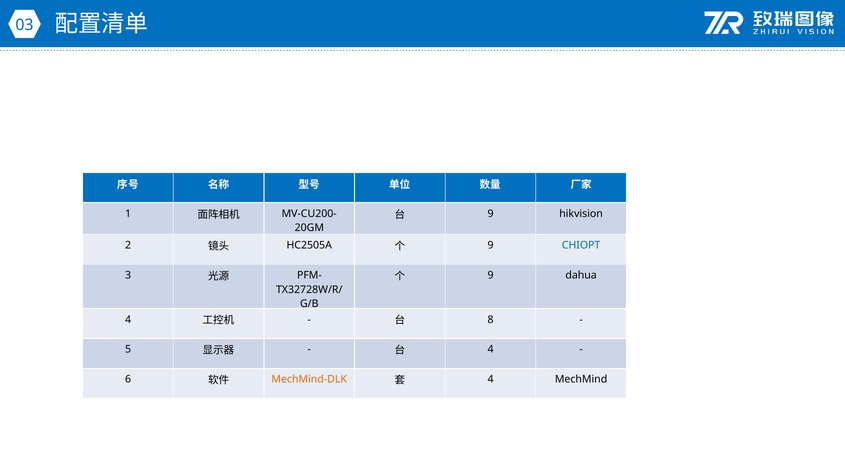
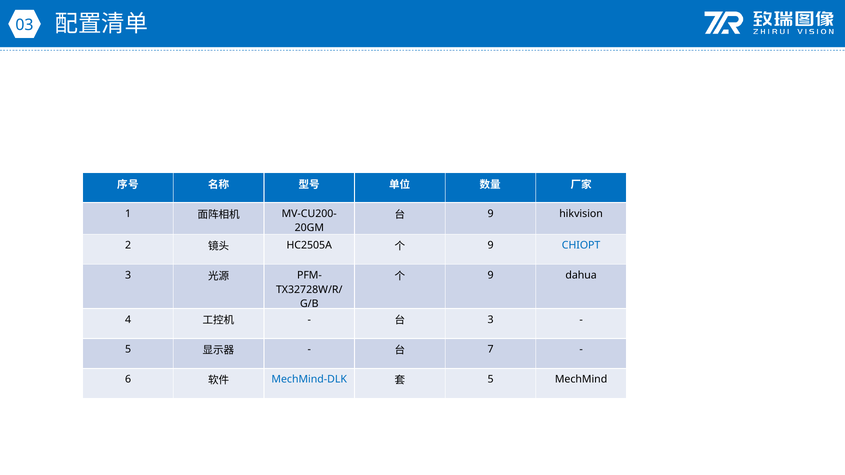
8 at (491, 320): 8 -> 3
4 at (491, 350): 4 -> 7
MechMind-DLK colour: orange -> blue
4 at (491, 380): 4 -> 5
